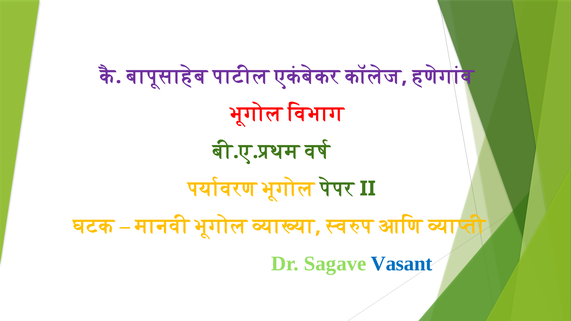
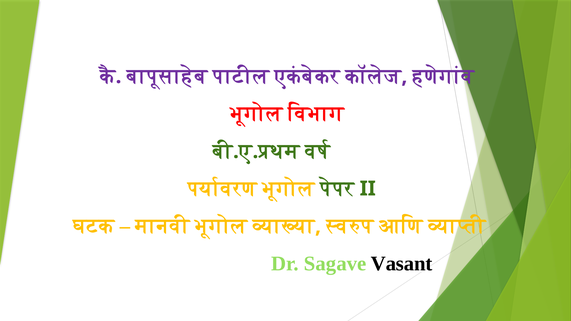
Vasant colour: blue -> black
